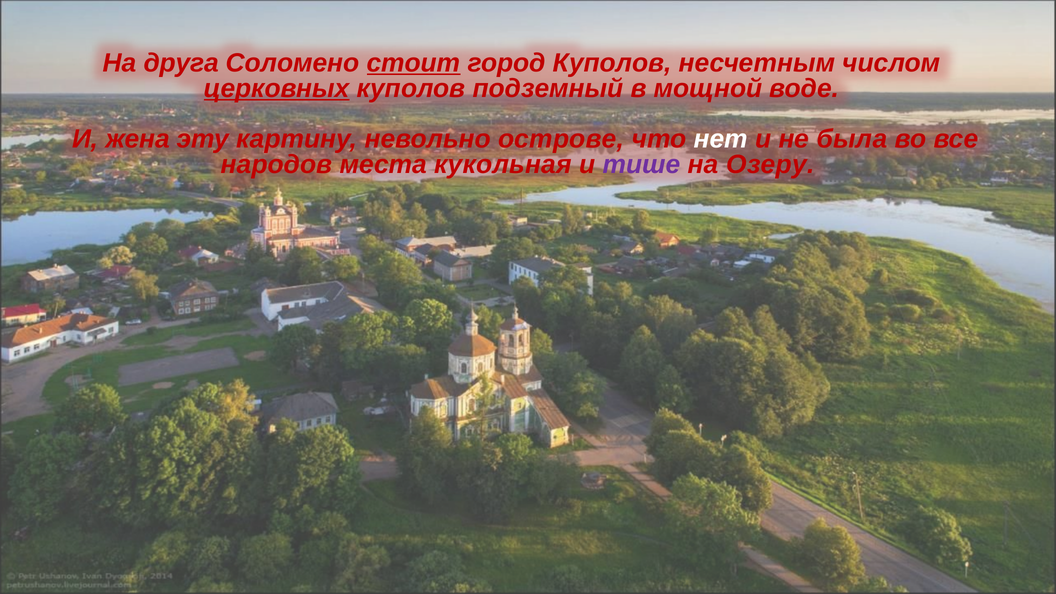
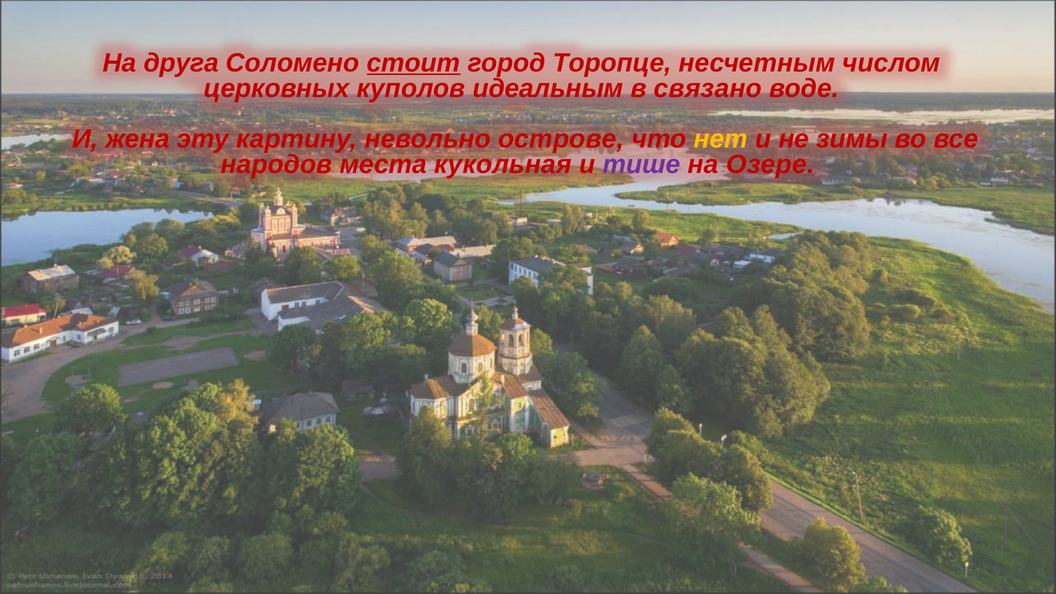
город Куполов: Куполов -> Торопце
церковных underline: present -> none
подземный: подземный -> идеальным
мощной: мощной -> связано
нет colour: white -> yellow
была: была -> зимы
Озеру: Озеру -> Озере
